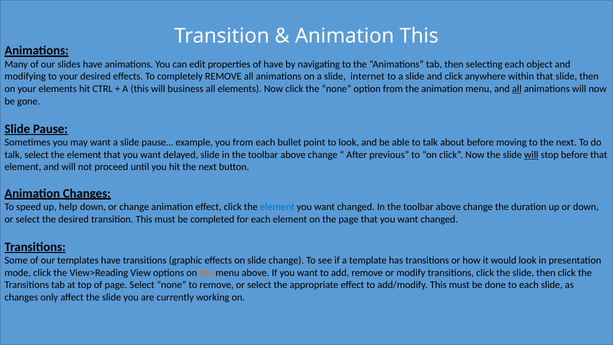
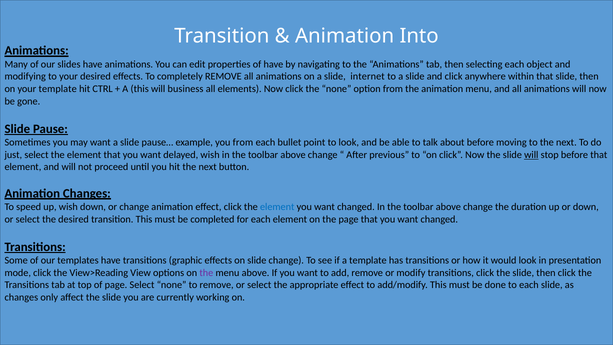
Animation This: This -> Into
your elements: elements -> template
all at (517, 89) underline: present -> none
talk at (13, 155): talk -> just
delayed slide: slide -> wish
up help: help -> wish
the at (206, 273) colour: orange -> purple
